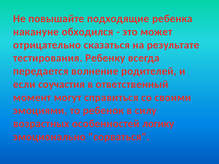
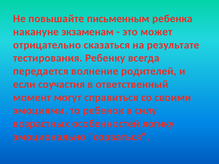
подходящие: подходящие -> письменным
обходился: обходился -> экзаменам
